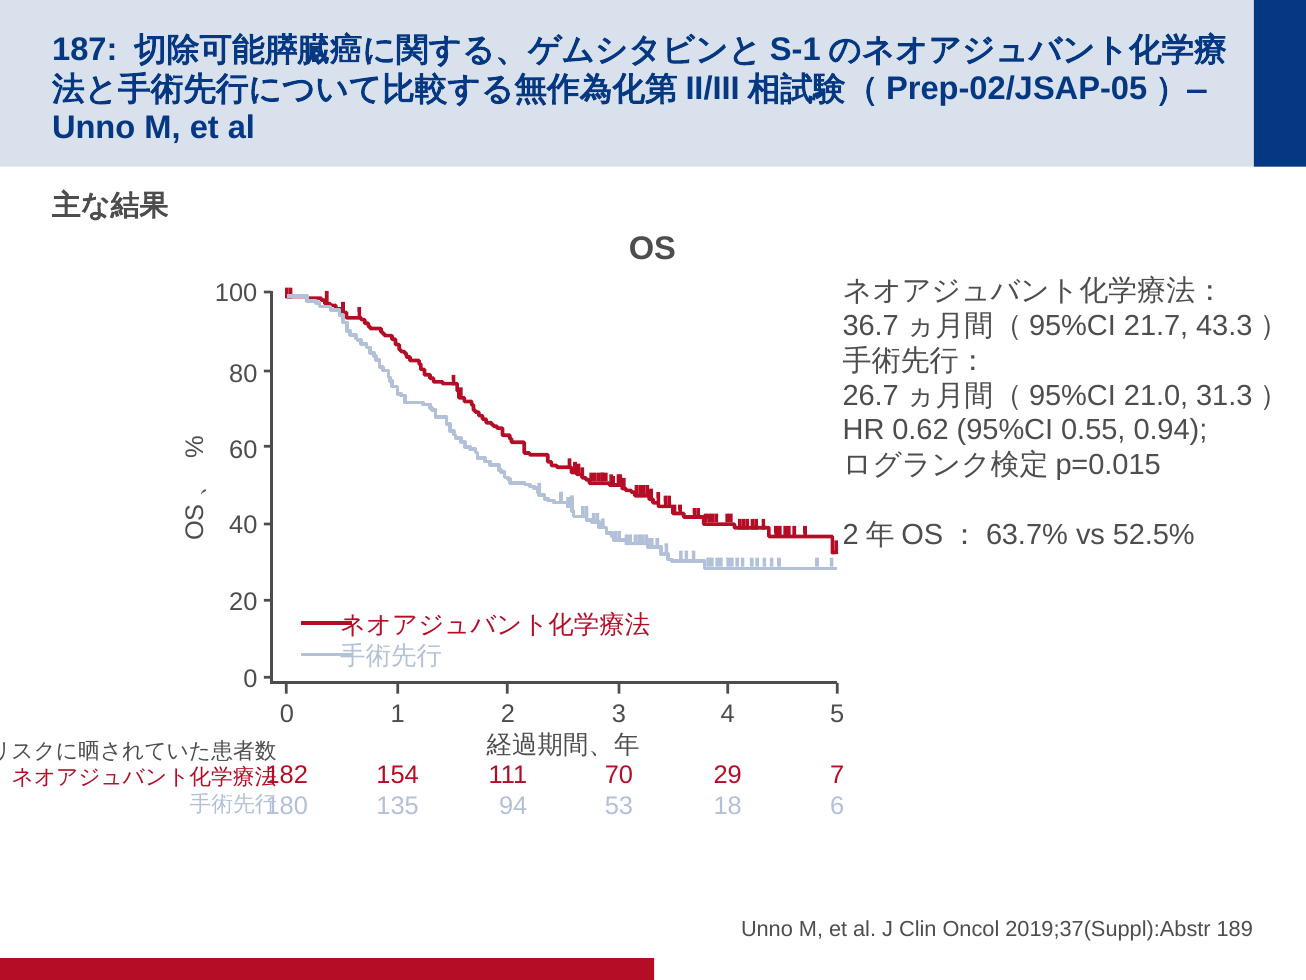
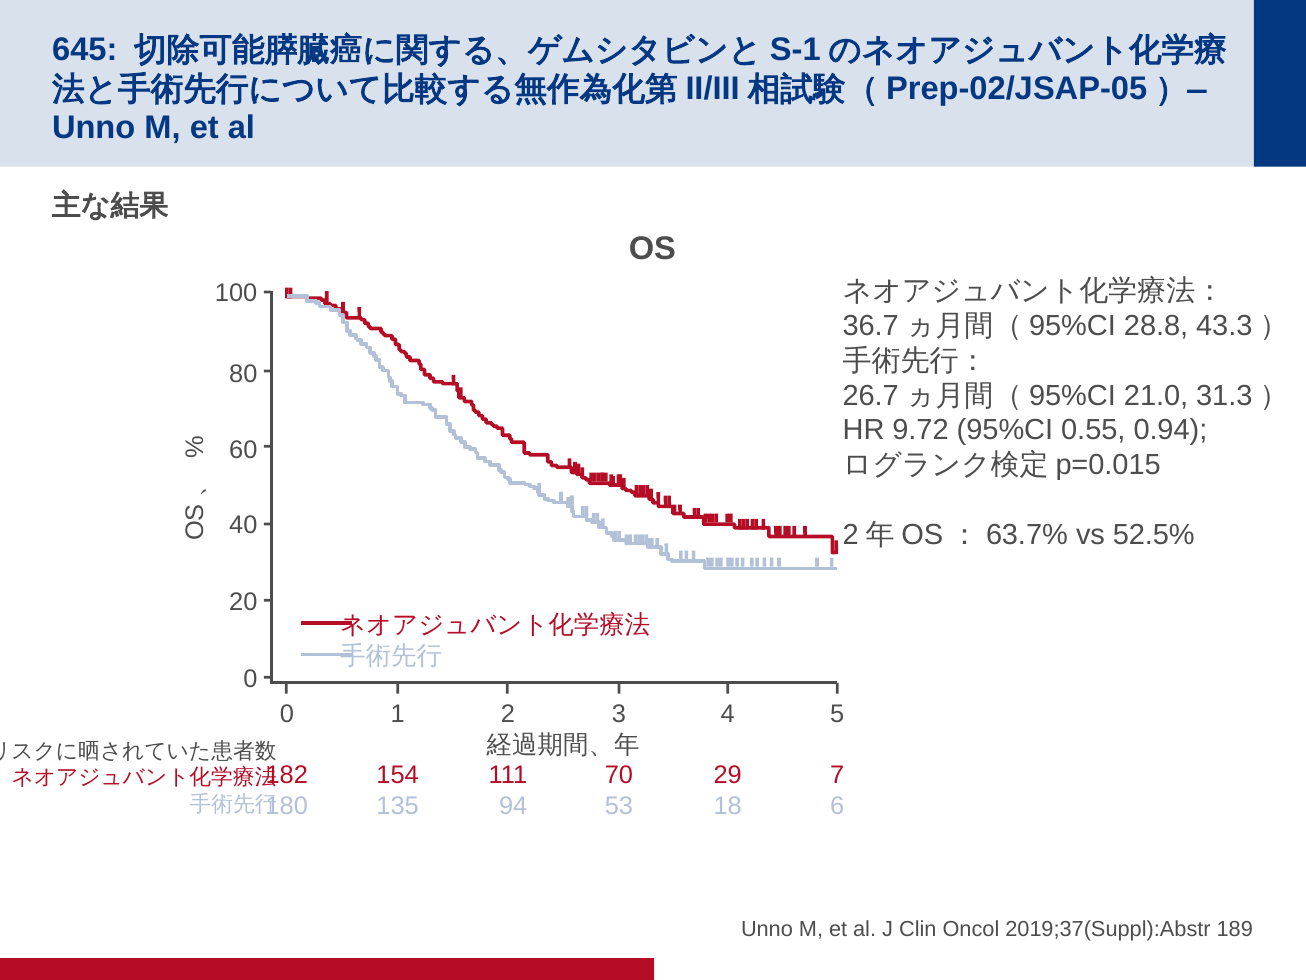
187: 187 -> 645
21.7: 21.7 -> 28.8
0.62: 0.62 -> 9.72
